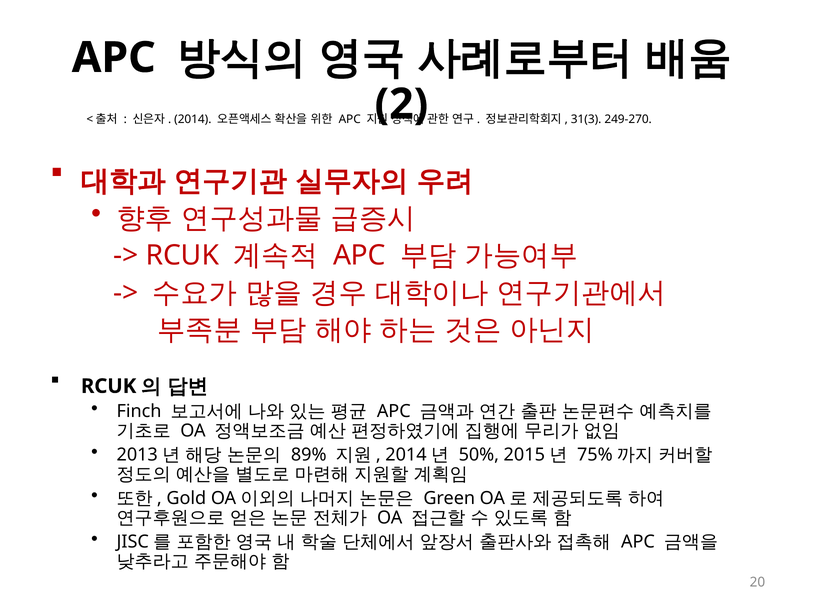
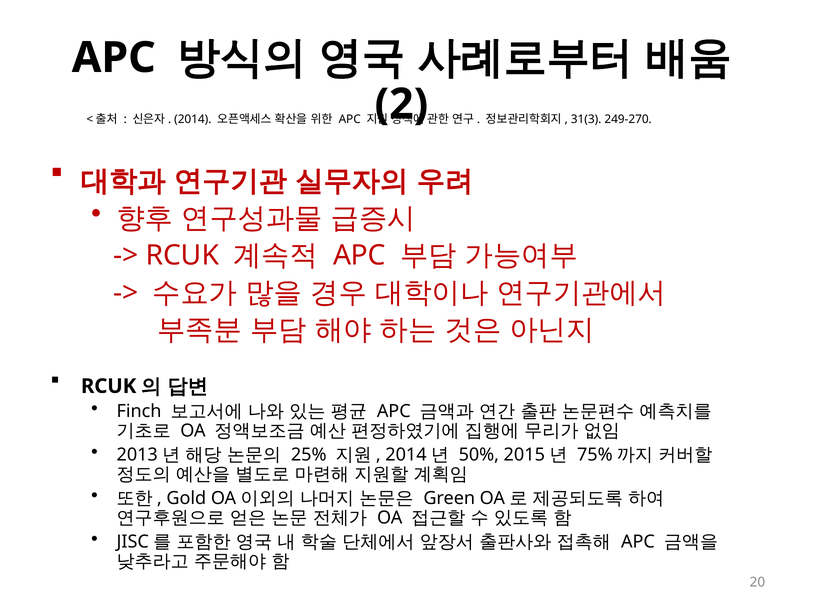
89%: 89% -> 25%
